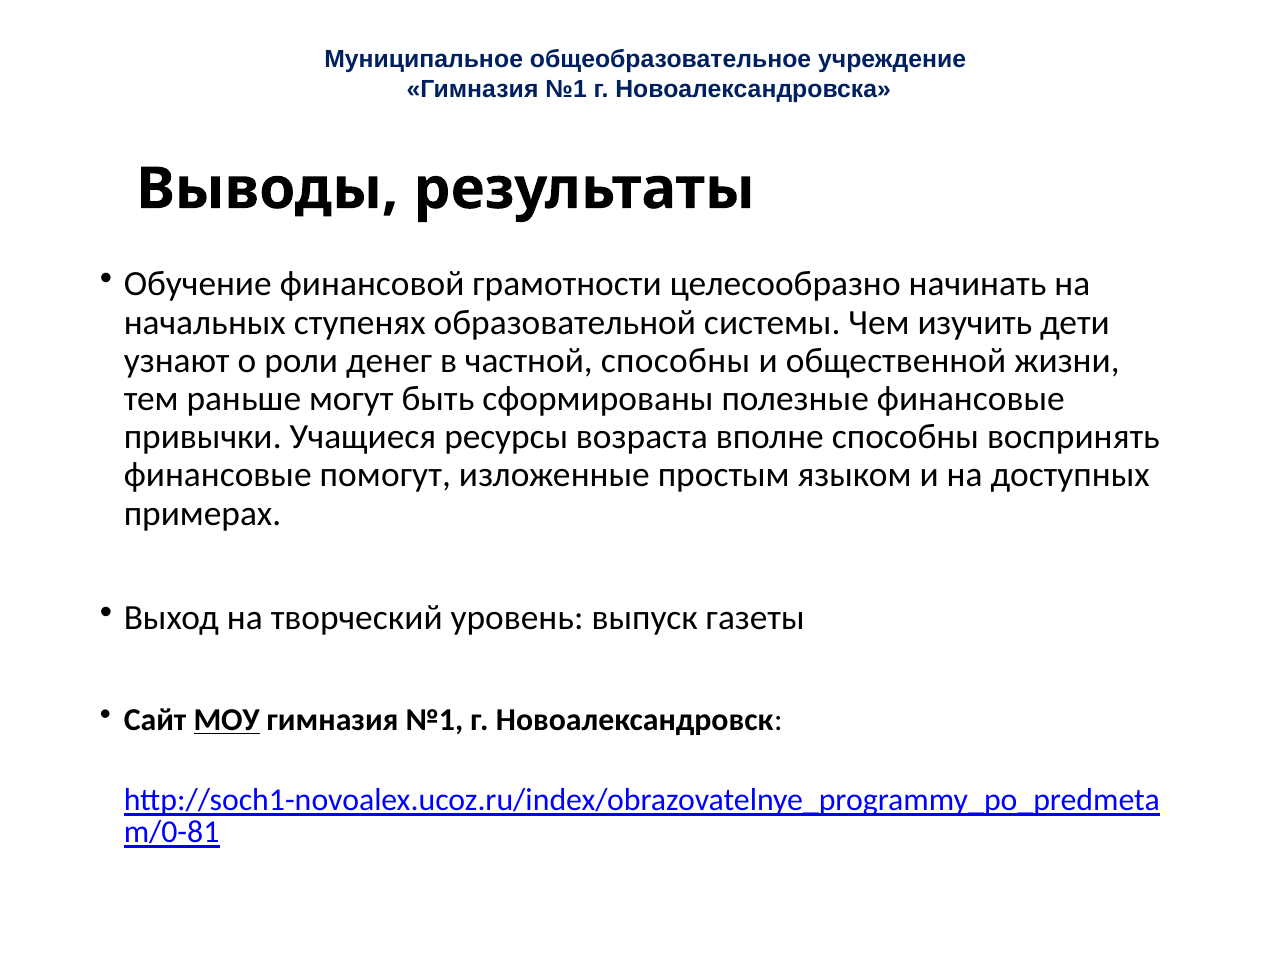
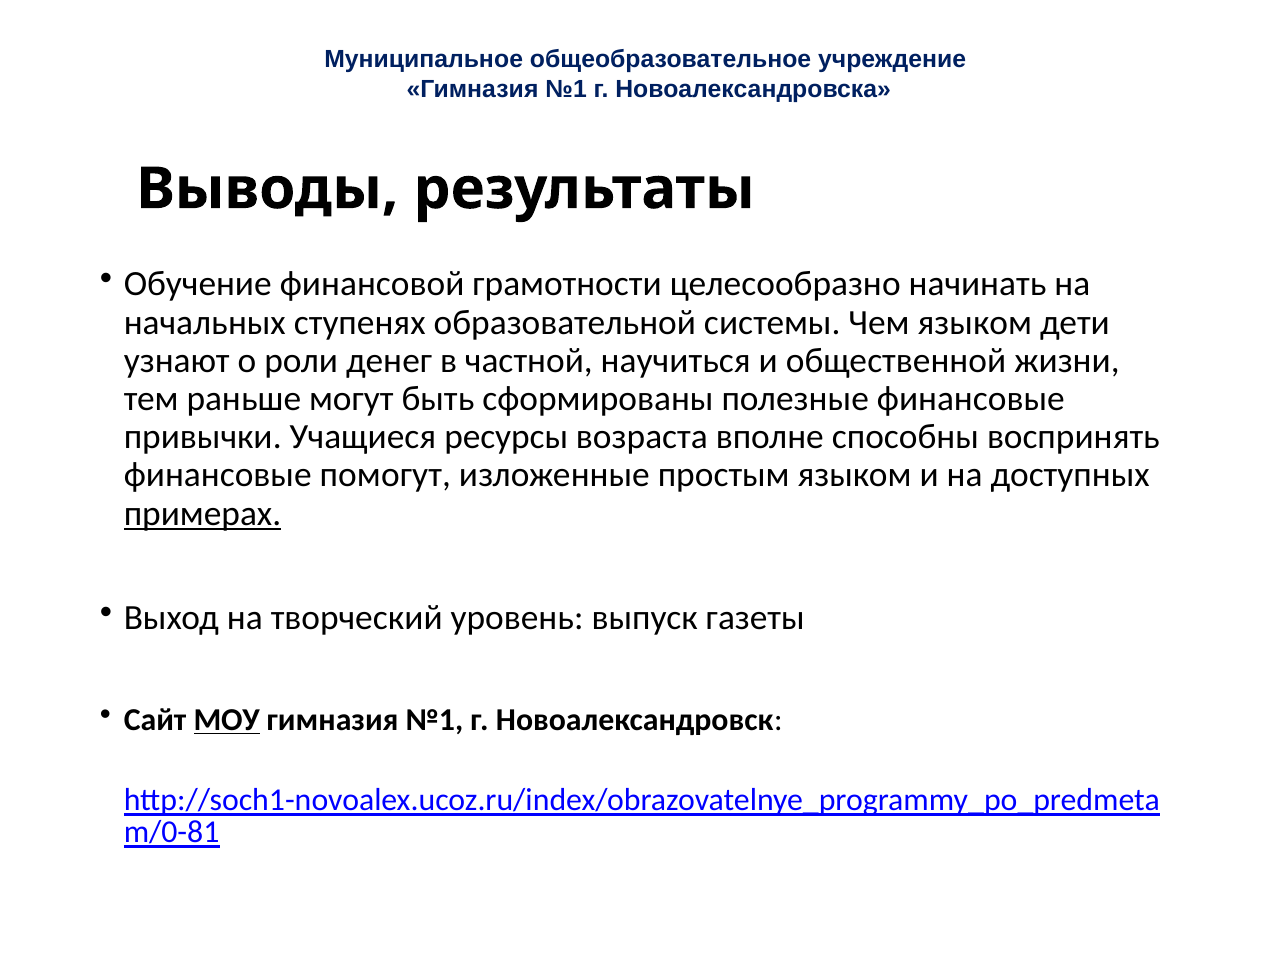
Чем изучить: изучить -> языком
частной способны: способны -> научиться
примерах underline: none -> present
